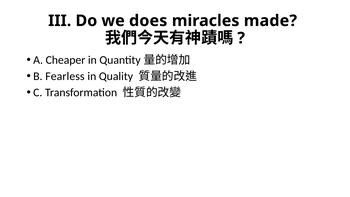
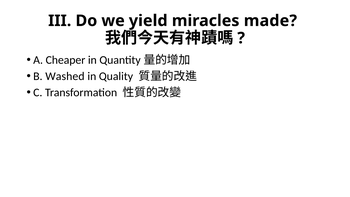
does: does -> yield
Fearless: Fearless -> Washed
